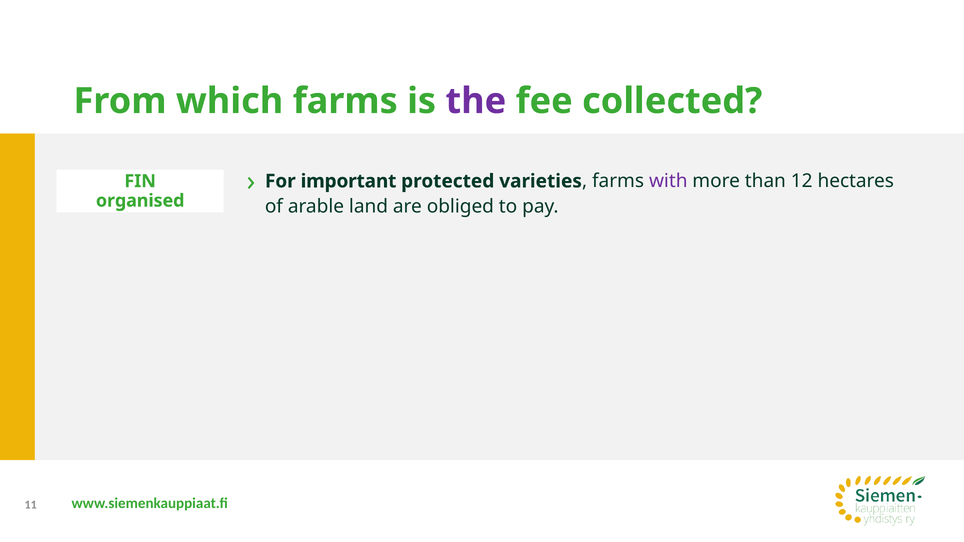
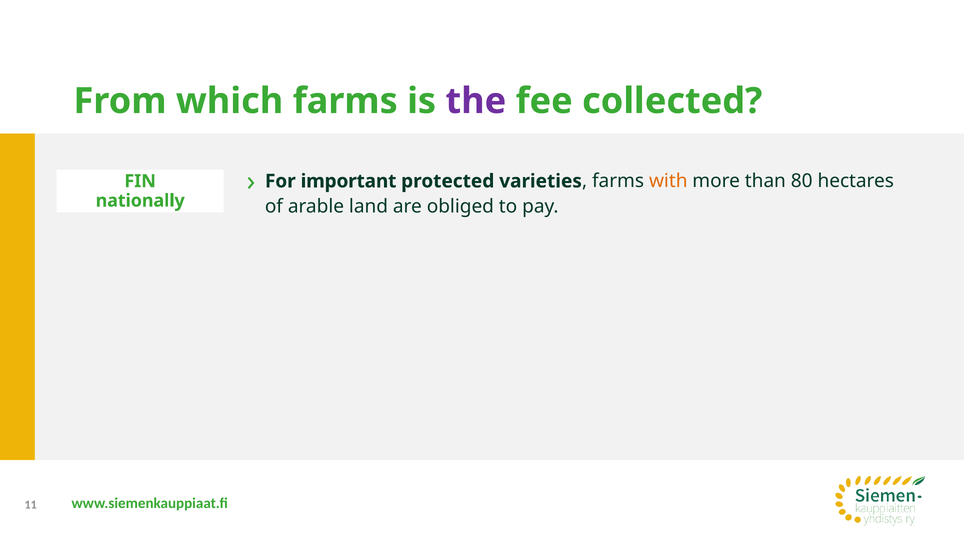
with colour: purple -> orange
12: 12 -> 80
organised: organised -> nationally
